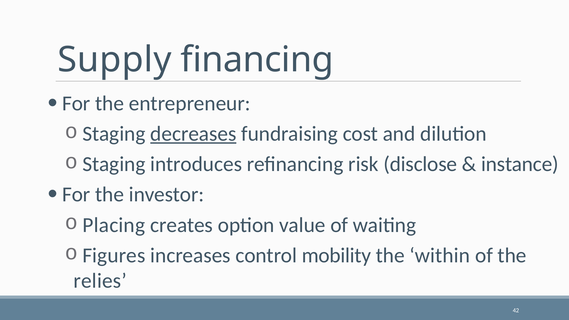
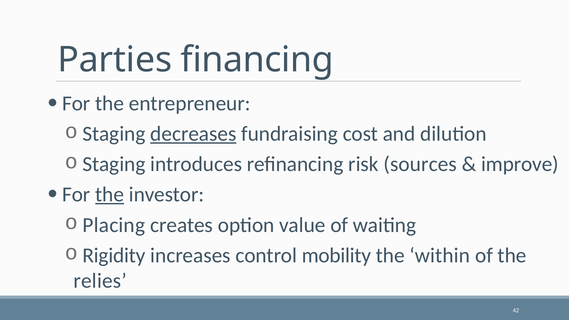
Supply: Supply -> Parties
disclose: disclose -> sources
instance: instance -> improve
the at (110, 195) underline: none -> present
Figures: Figures -> Rigidity
